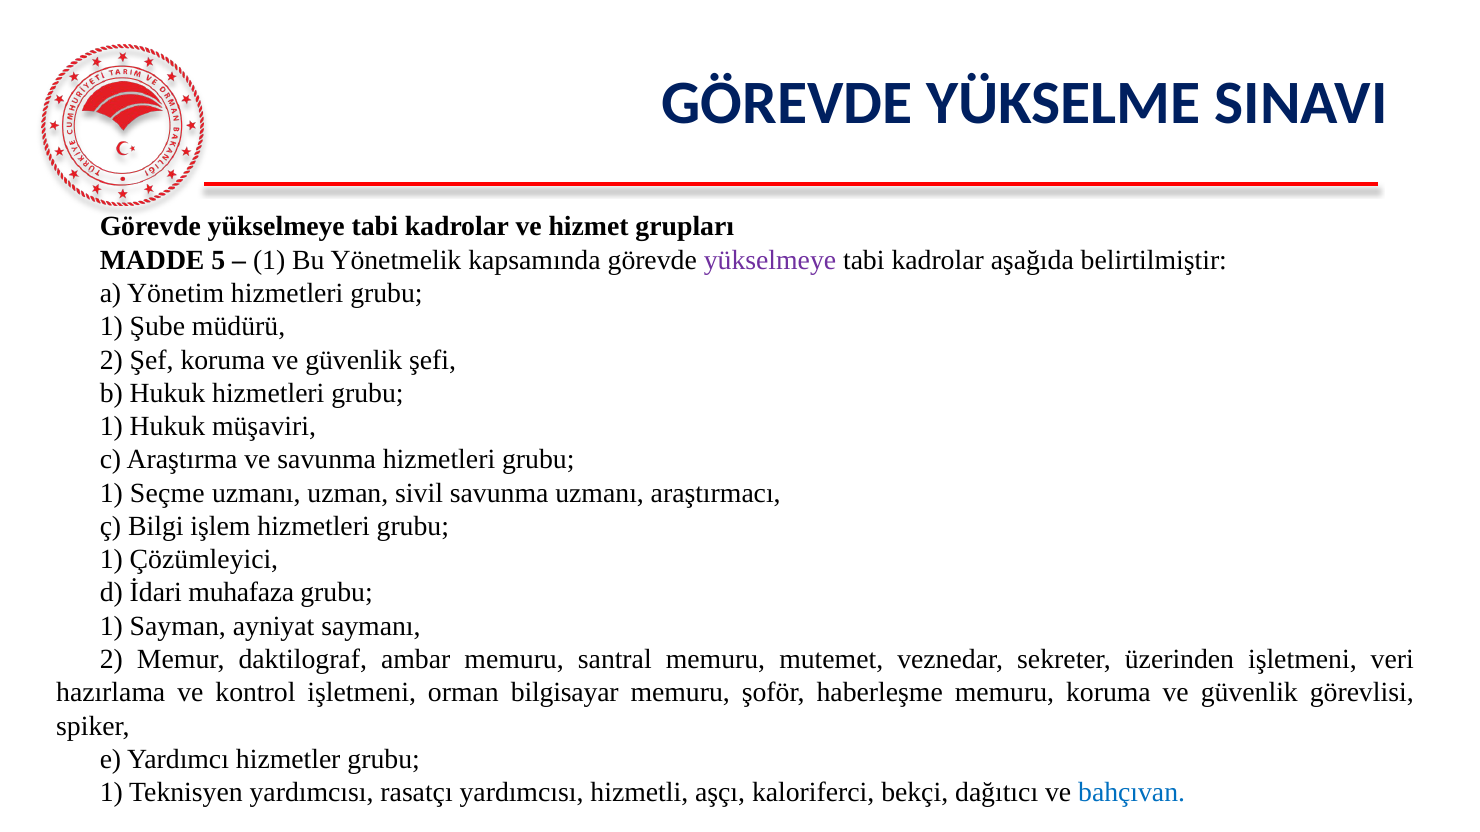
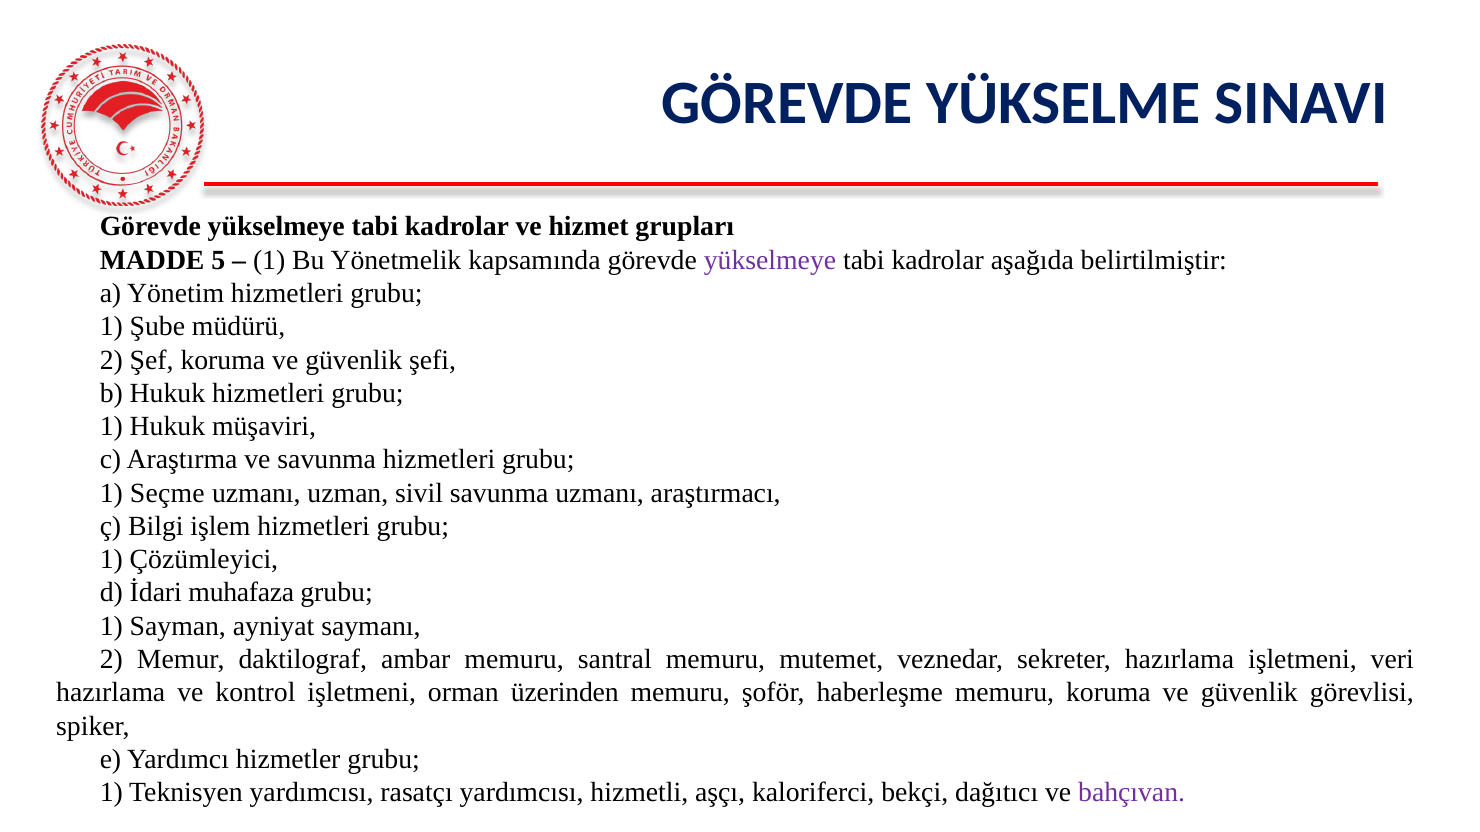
sekreter üzerinden: üzerinden -> hazırlama
bilgisayar: bilgisayar -> üzerinden
bahçıvan colour: blue -> purple
